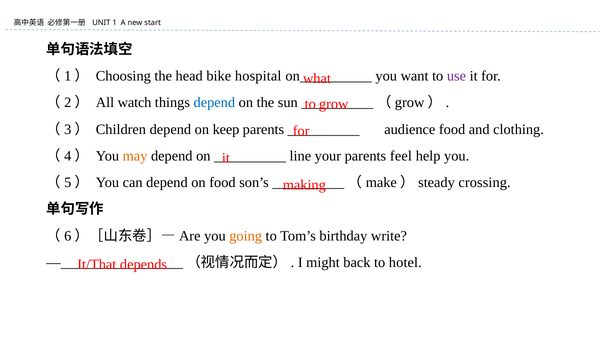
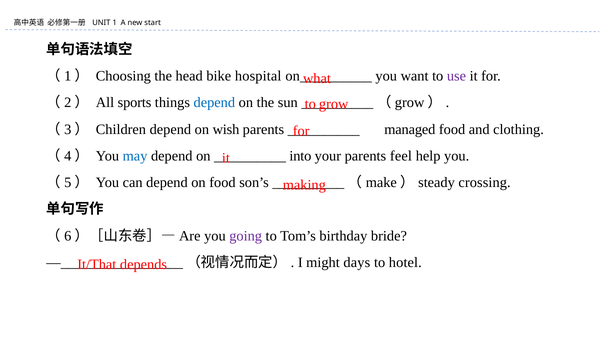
watch: watch -> sports
keep: keep -> wish
audience: audience -> managed
may colour: orange -> blue
line: line -> into
going colour: orange -> purple
write: write -> bride
back: back -> days
